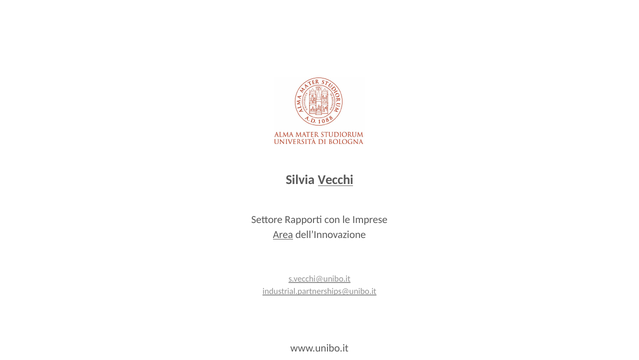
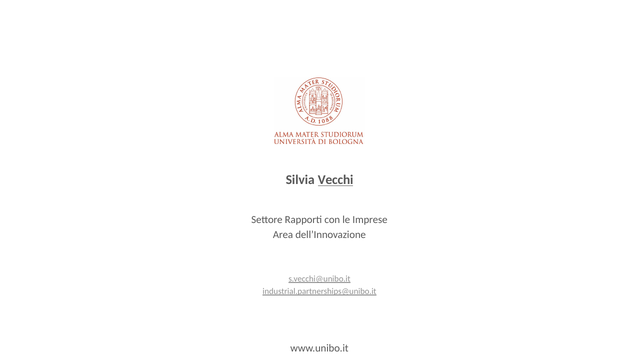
Area underline: present -> none
